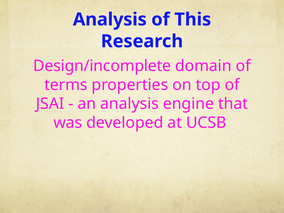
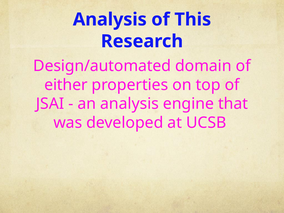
Design/incomplete: Design/incomplete -> Design/automated
terms: terms -> either
